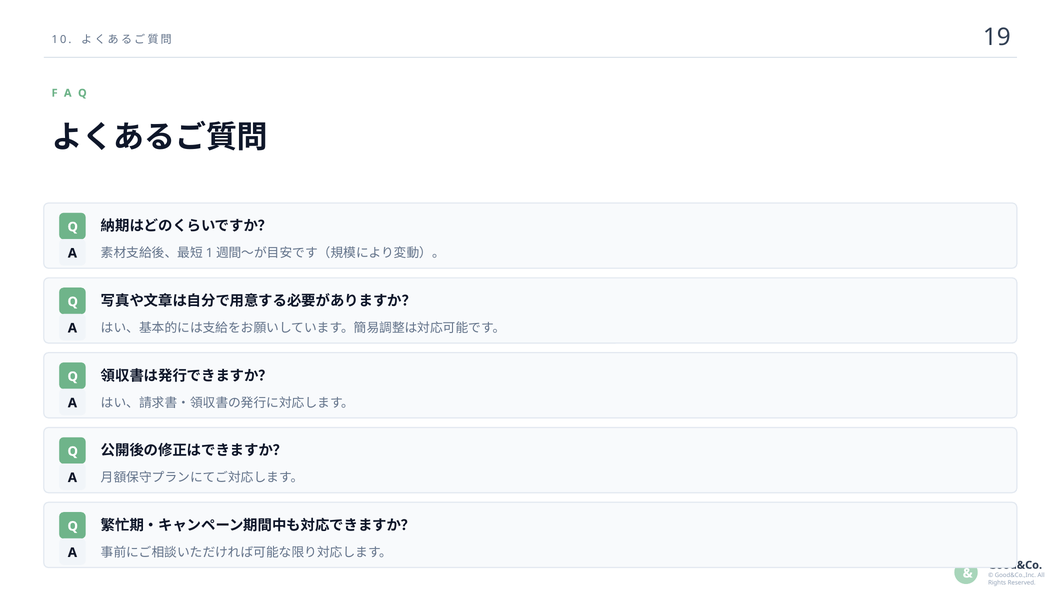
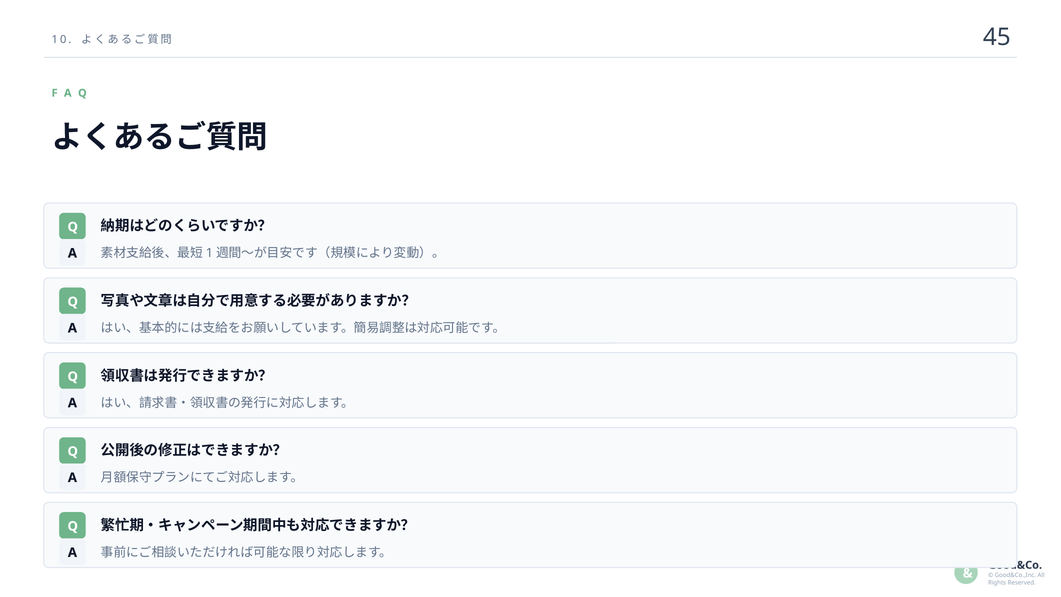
19: 19 -> 45
